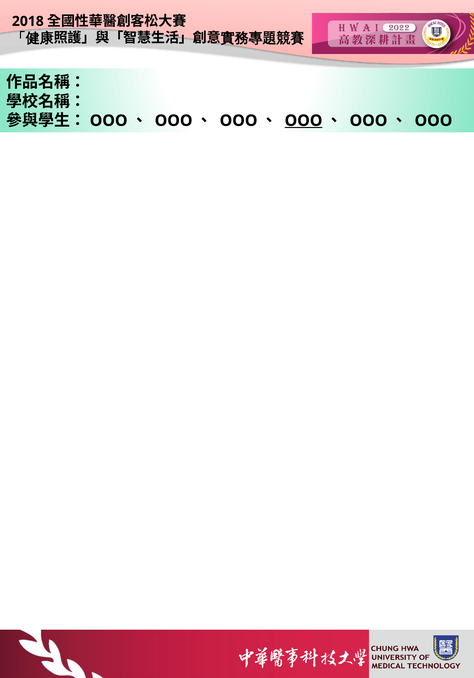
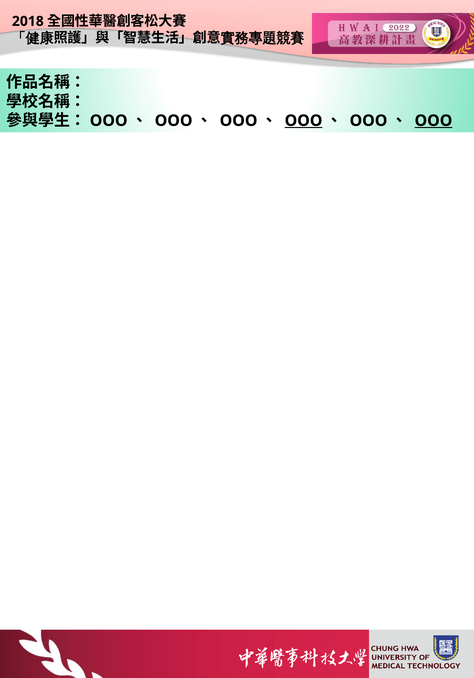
OOO at (433, 121) underline: none -> present
